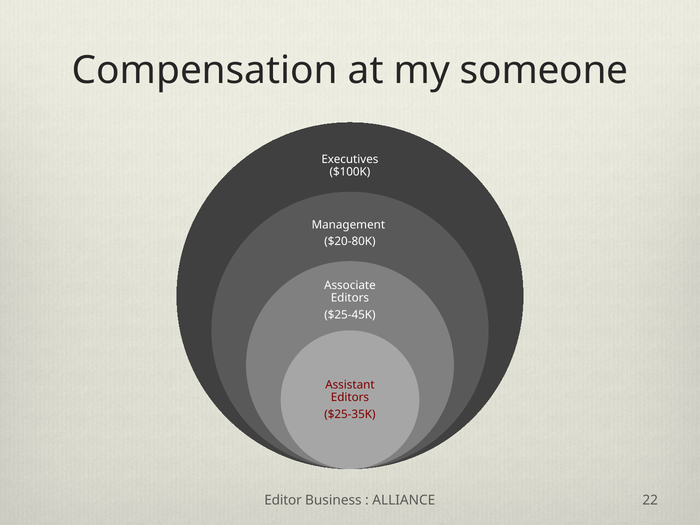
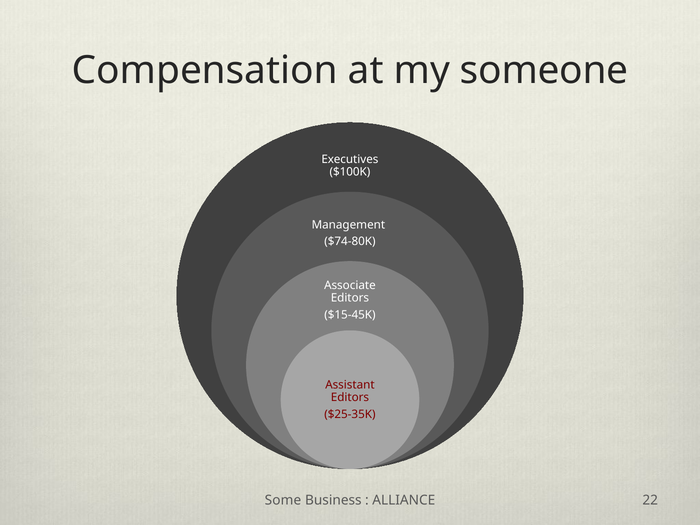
$20-80K: $20-80K -> $74-80K
$25-45K: $25-45K -> $15-45K
Editor: Editor -> Some
